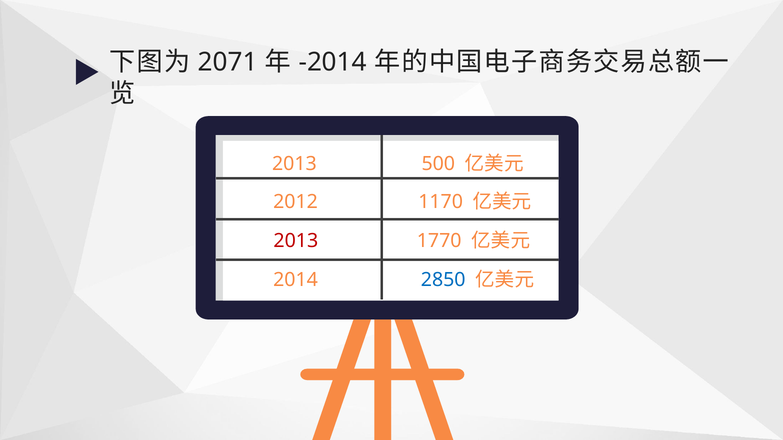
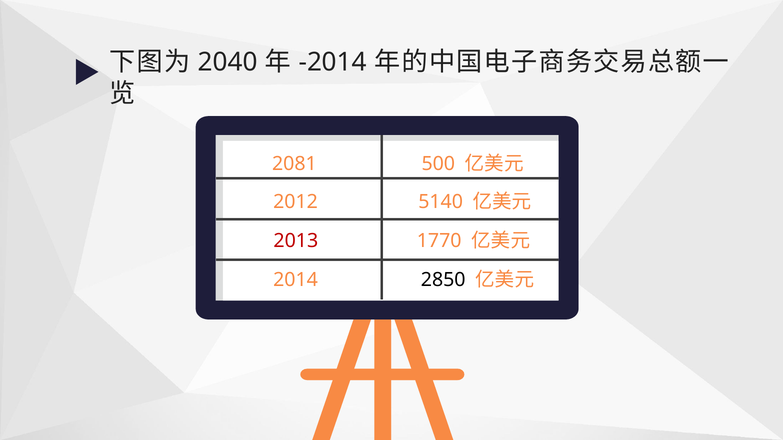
2071: 2071 -> 2040
2013 at (294, 164): 2013 -> 2081
1170: 1170 -> 5140
2850 colour: blue -> black
